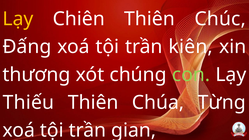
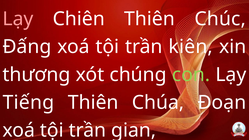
Lạy at (18, 19) colour: yellow -> pink
Thiếu: Thiếu -> Tiếng
Từng: Từng -> Đoạn
